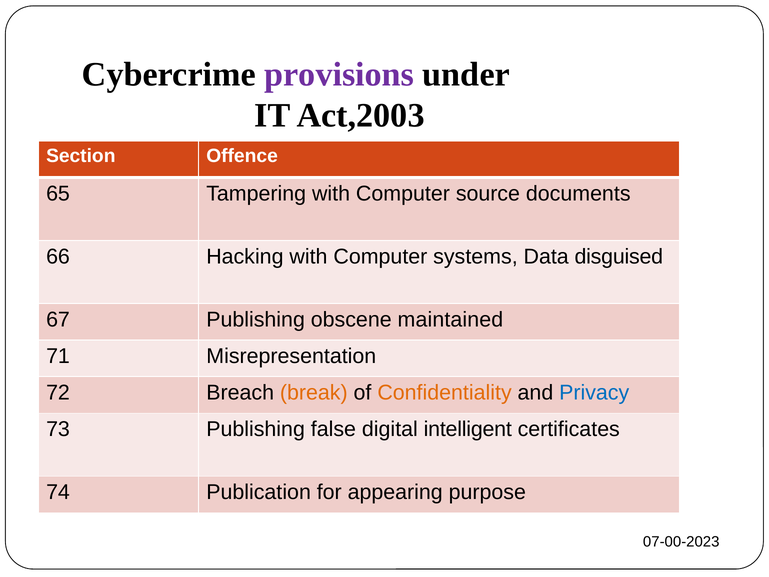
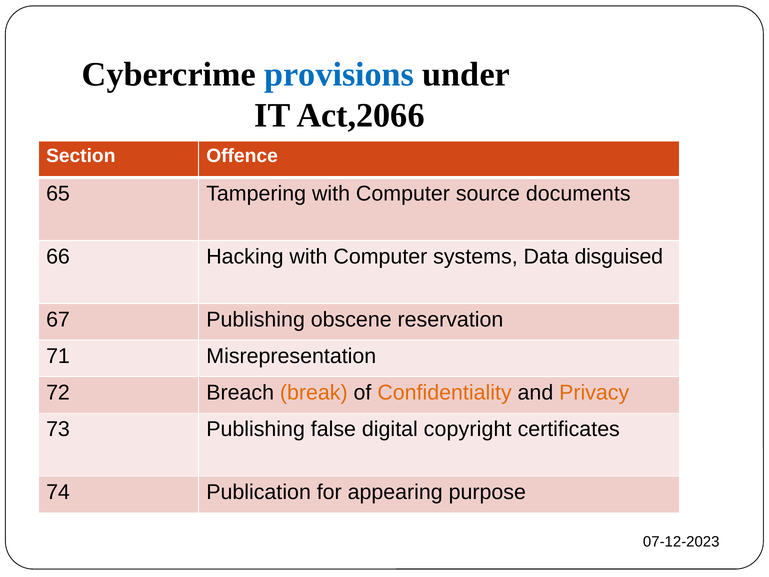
provisions colour: purple -> blue
Act,2003: Act,2003 -> Act,2066
maintained: maintained -> reservation
Privacy colour: blue -> orange
intelligent: intelligent -> copyright
07-00-2023: 07-00-2023 -> 07-12-2023
